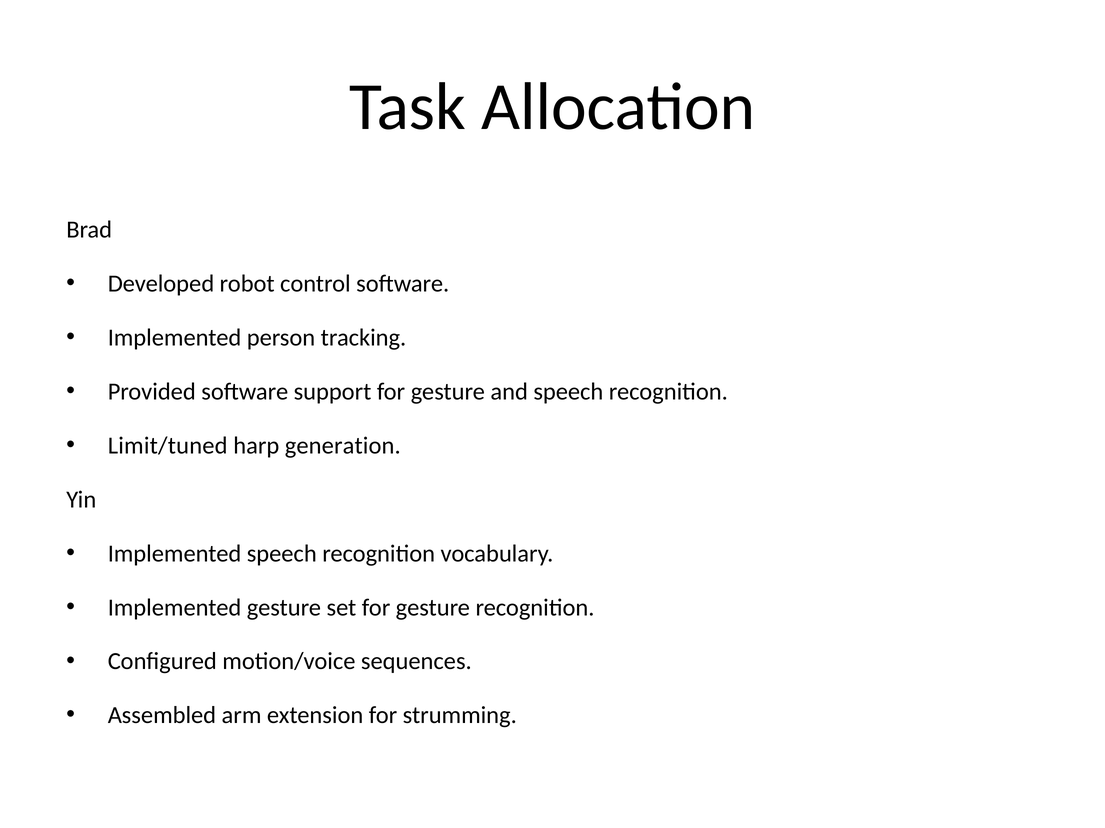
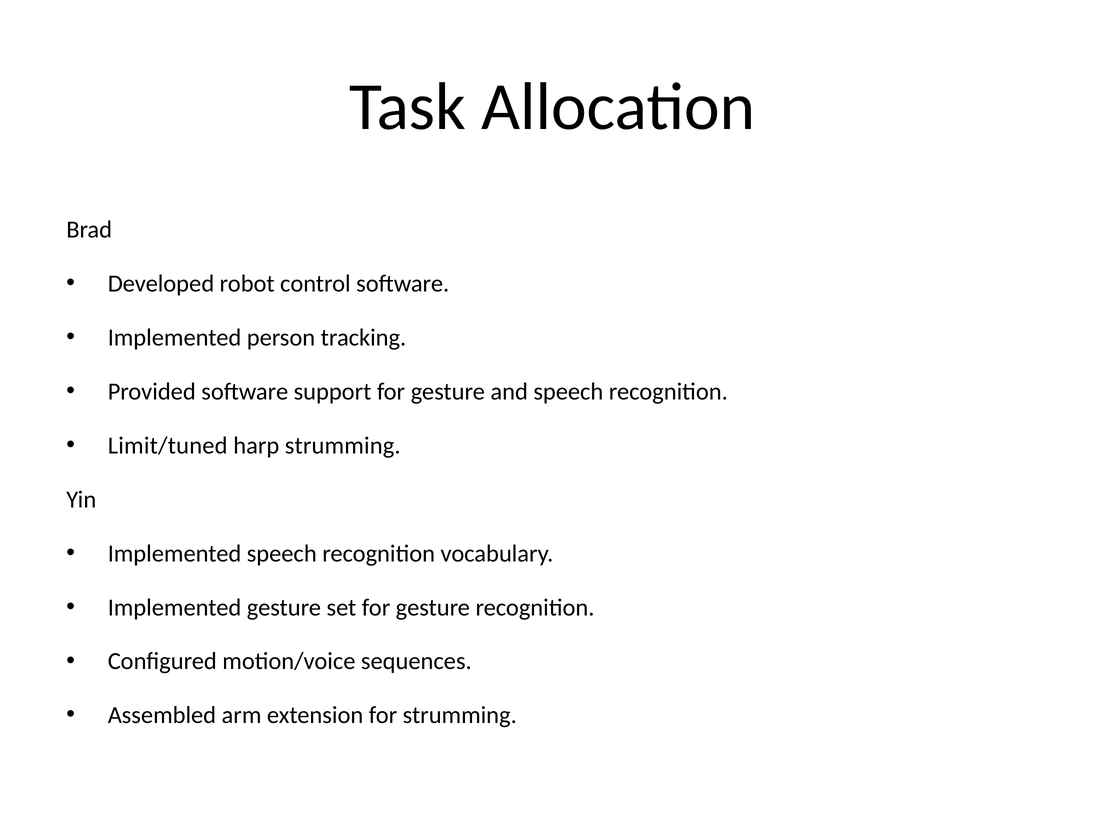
harp generation: generation -> strumming
